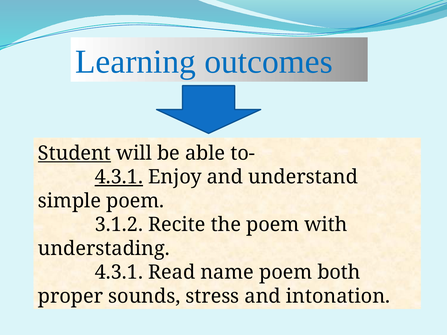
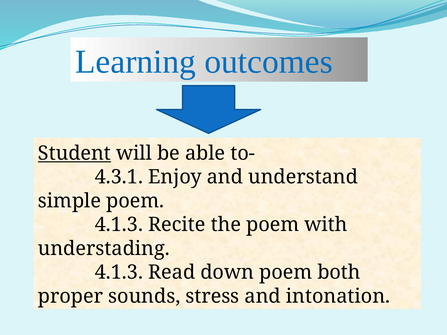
4.3.1 at (119, 177) underline: present -> none
3.1.2 at (119, 225): 3.1.2 -> 4.1.3
4.3.1 at (119, 273): 4.3.1 -> 4.1.3
name: name -> down
